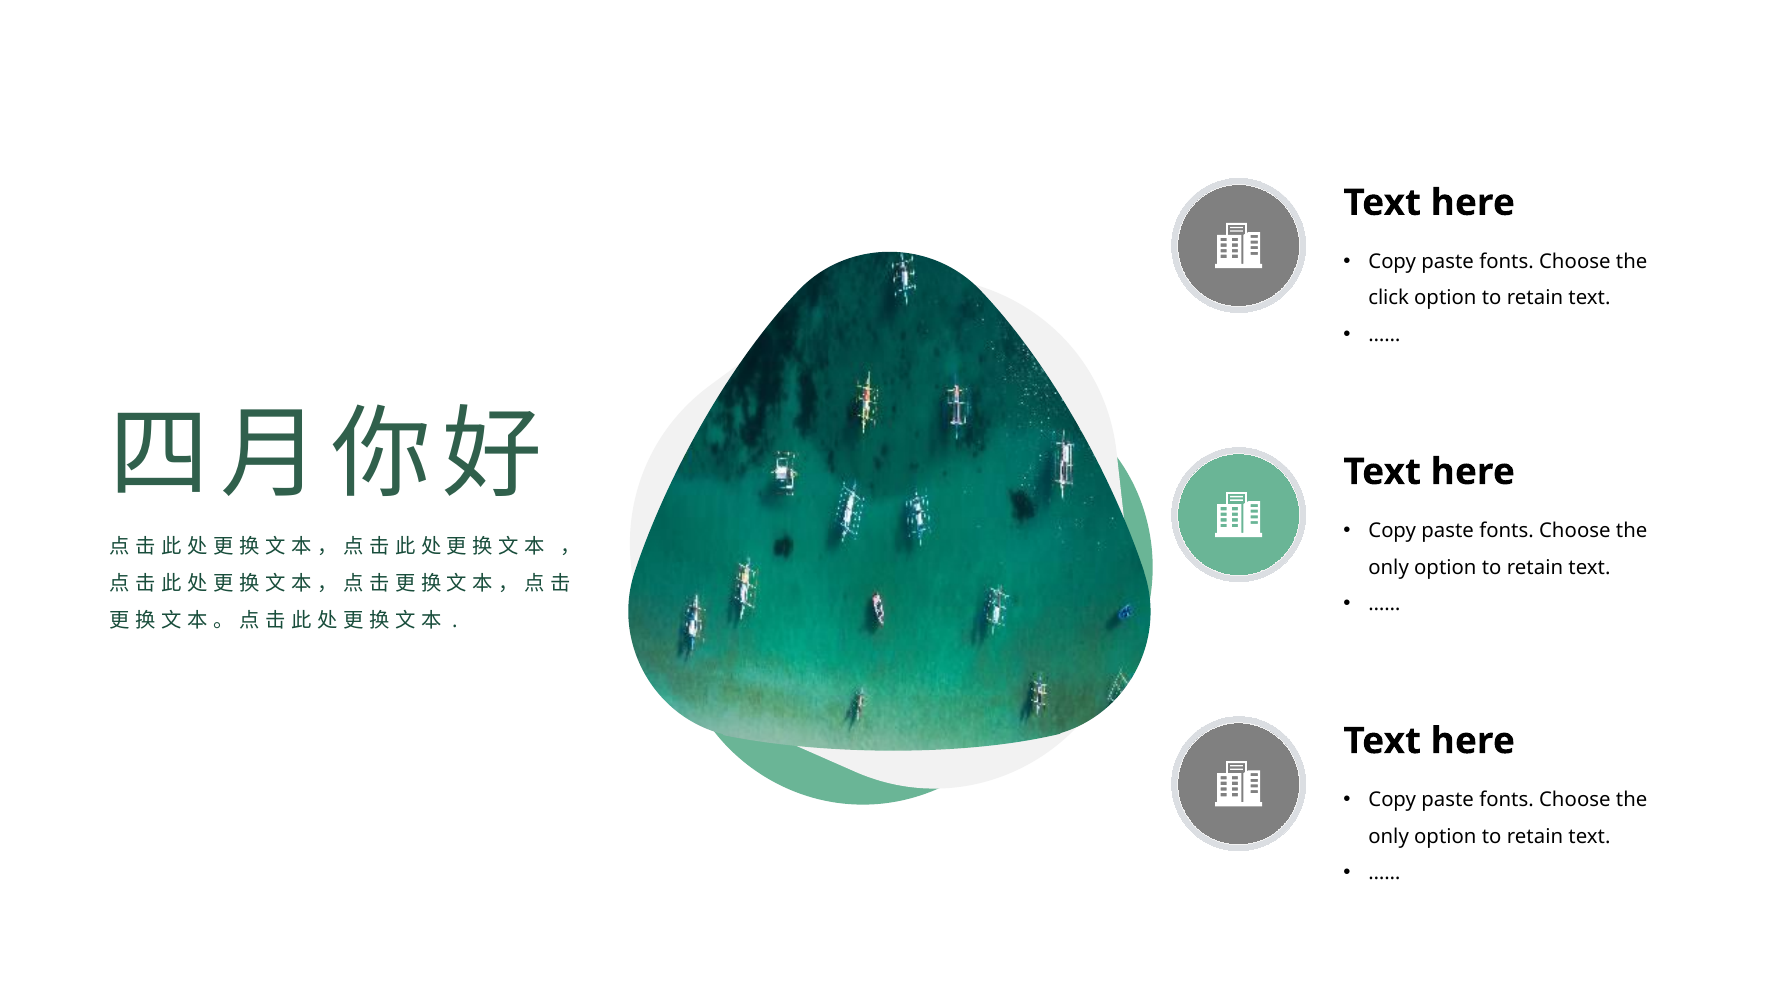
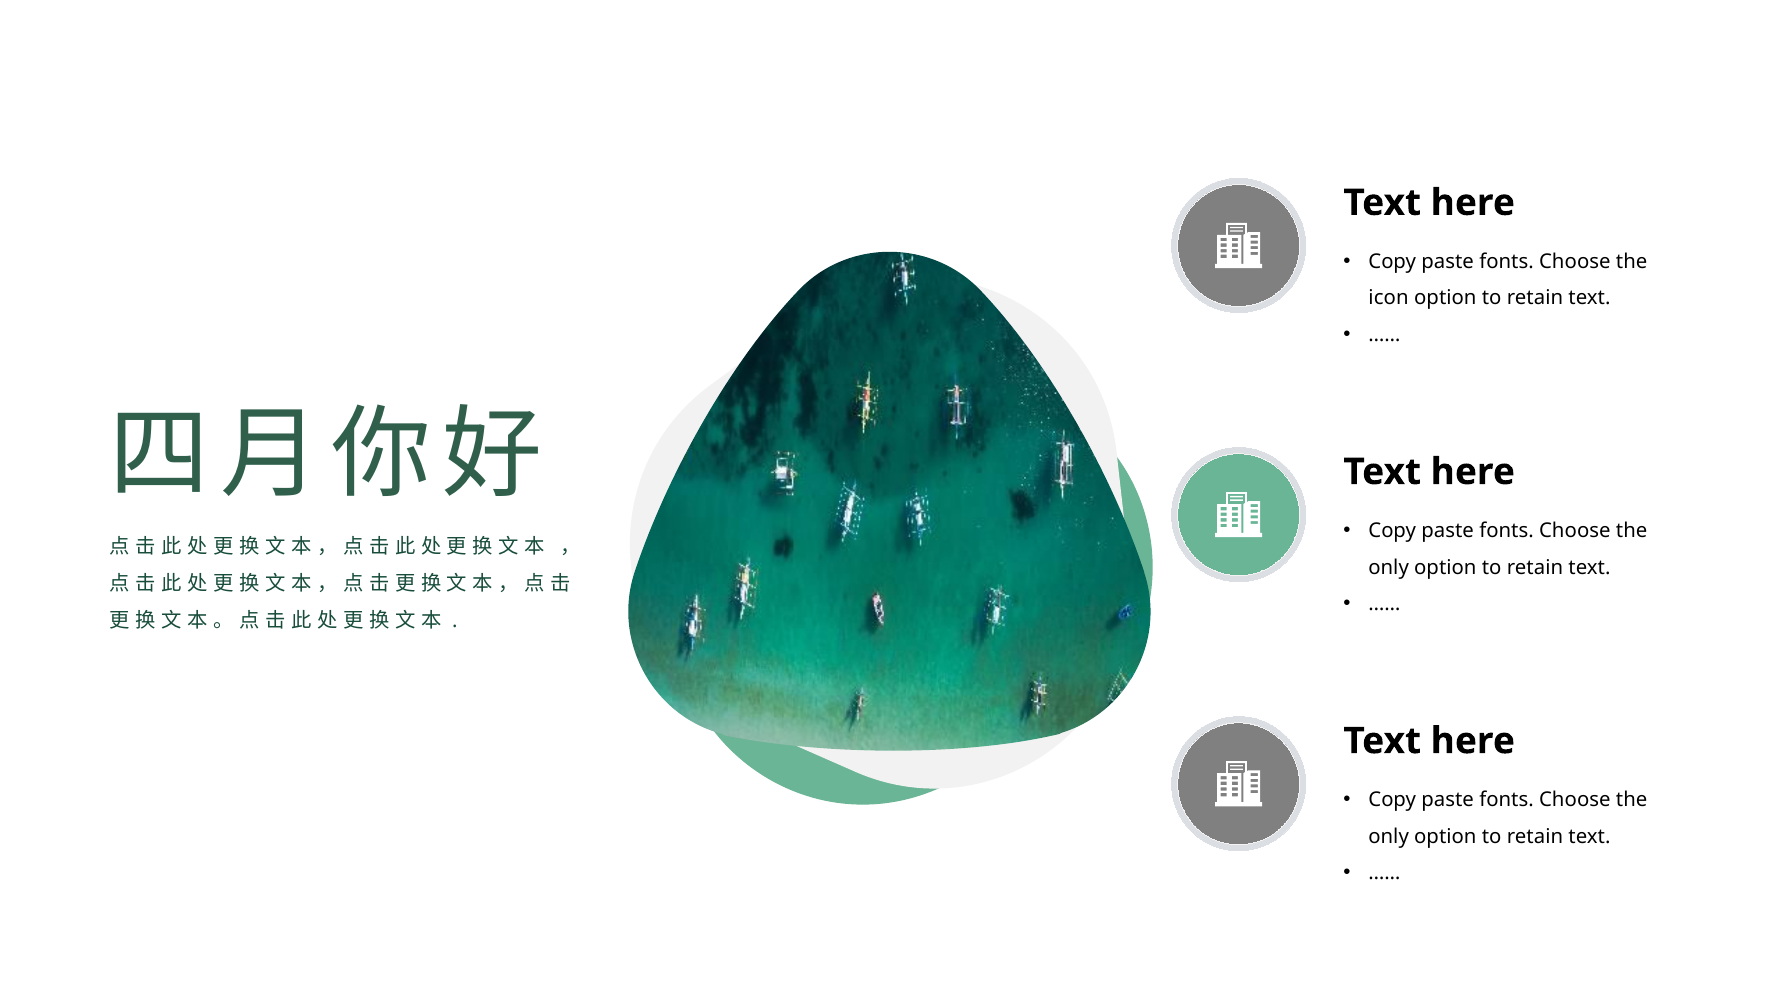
click: click -> icon
